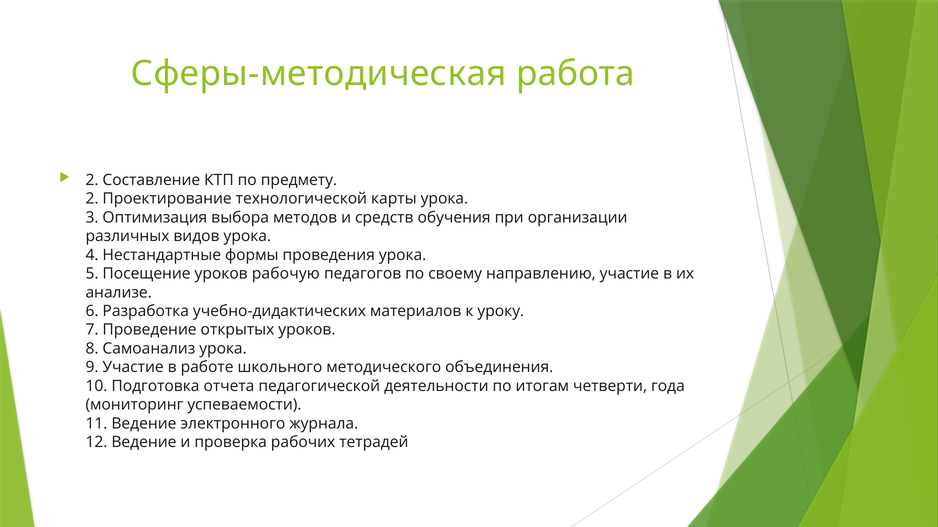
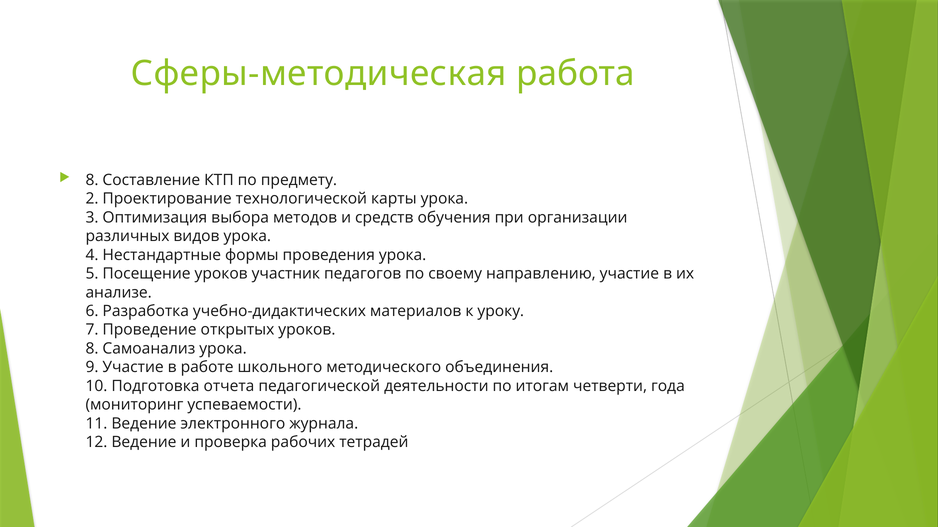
2 at (92, 180): 2 -> 8
рабочую: рабочую -> участник
